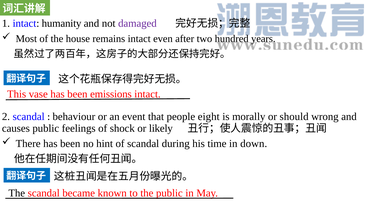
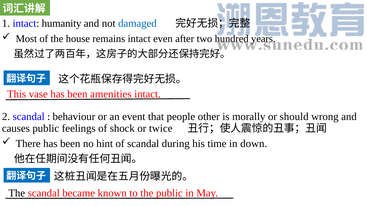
damaged colour: purple -> blue
emissions: emissions -> amenities
eight: eight -> other
likely: likely -> twice
